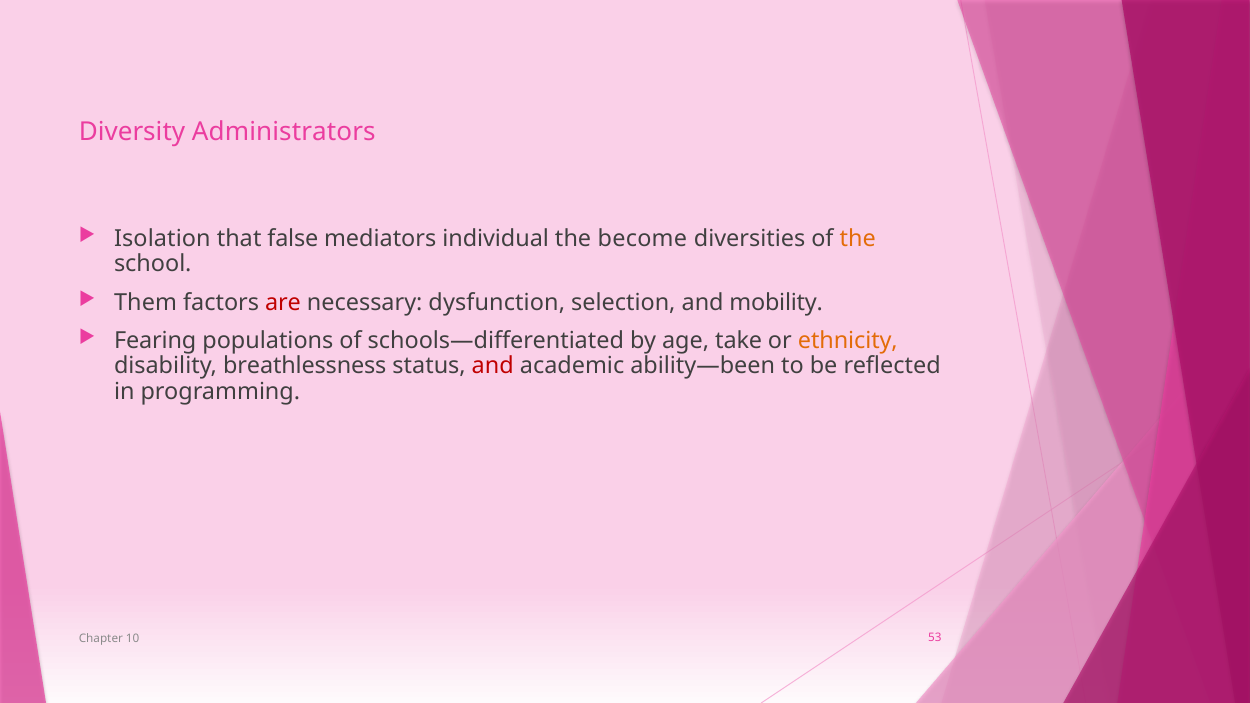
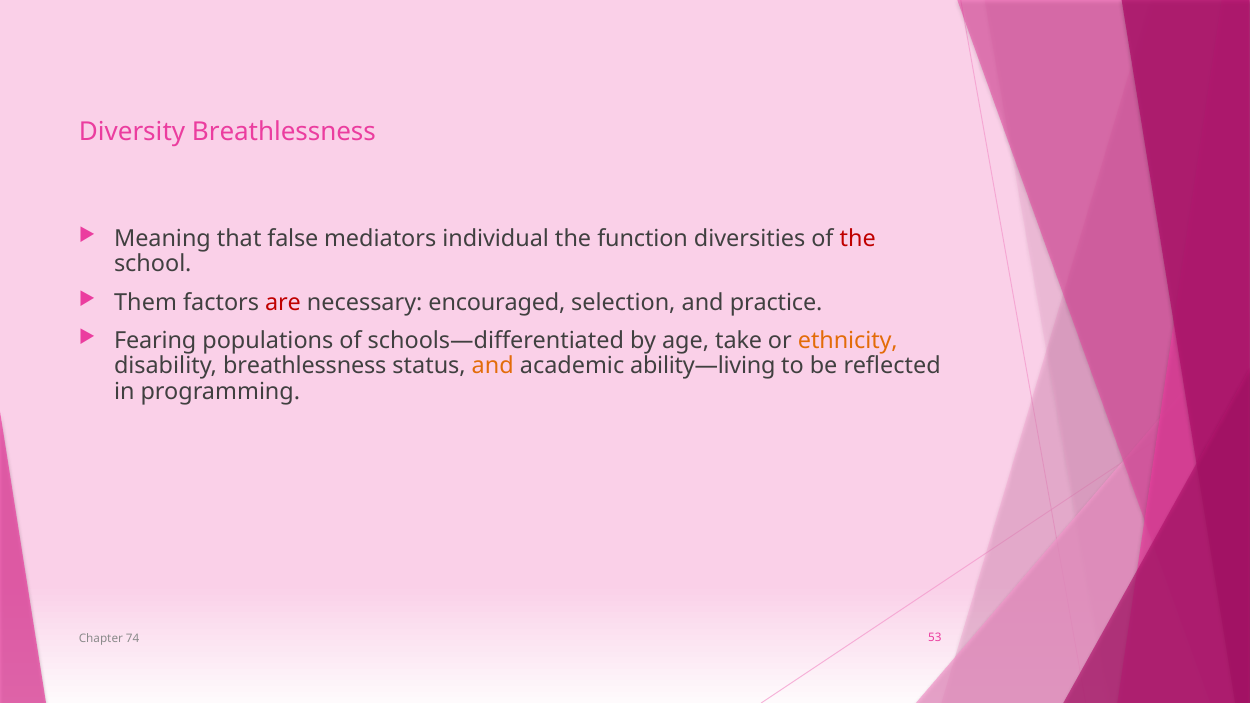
Diversity Administrators: Administrators -> Breathlessness
Isolation: Isolation -> Meaning
become: become -> function
the at (858, 239) colour: orange -> red
dysfunction: dysfunction -> encouraged
mobility: mobility -> practice
and at (493, 366) colour: red -> orange
ability—been: ability—been -> ability—living
10: 10 -> 74
